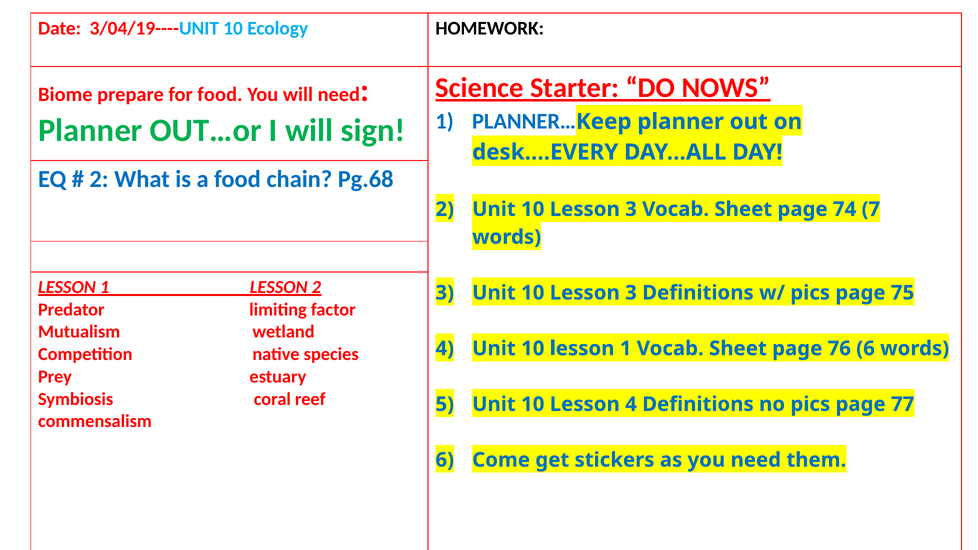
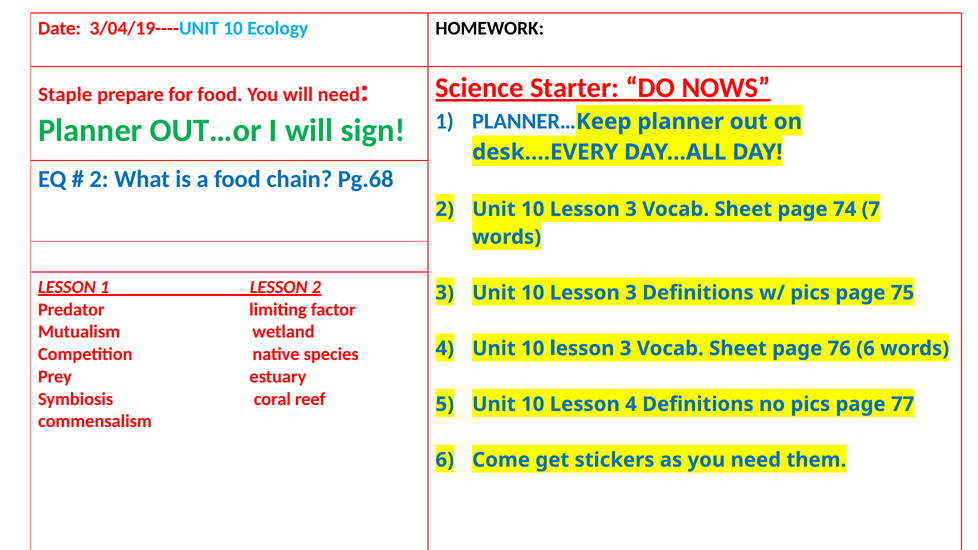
Biome: Biome -> Staple
1 at (626, 349): 1 -> 3
